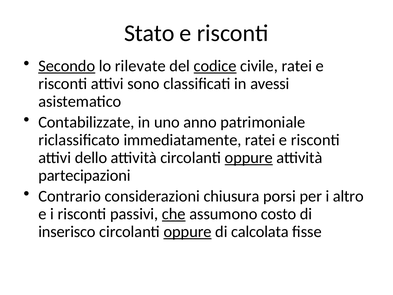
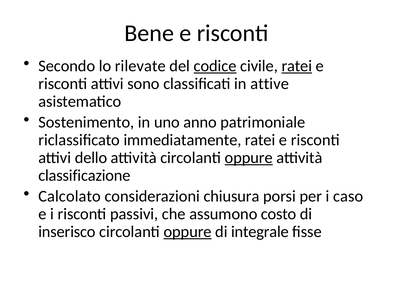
Stato: Stato -> Bene
Secondo underline: present -> none
ratei at (297, 66) underline: none -> present
avessi: avessi -> attive
Contabilizzate: Contabilizzate -> Sostenimento
partecipazioni: partecipazioni -> classificazione
Contrario: Contrario -> Calcolato
altro: altro -> caso
che underline: present -> none
calcolata: calcolata -> integrale
